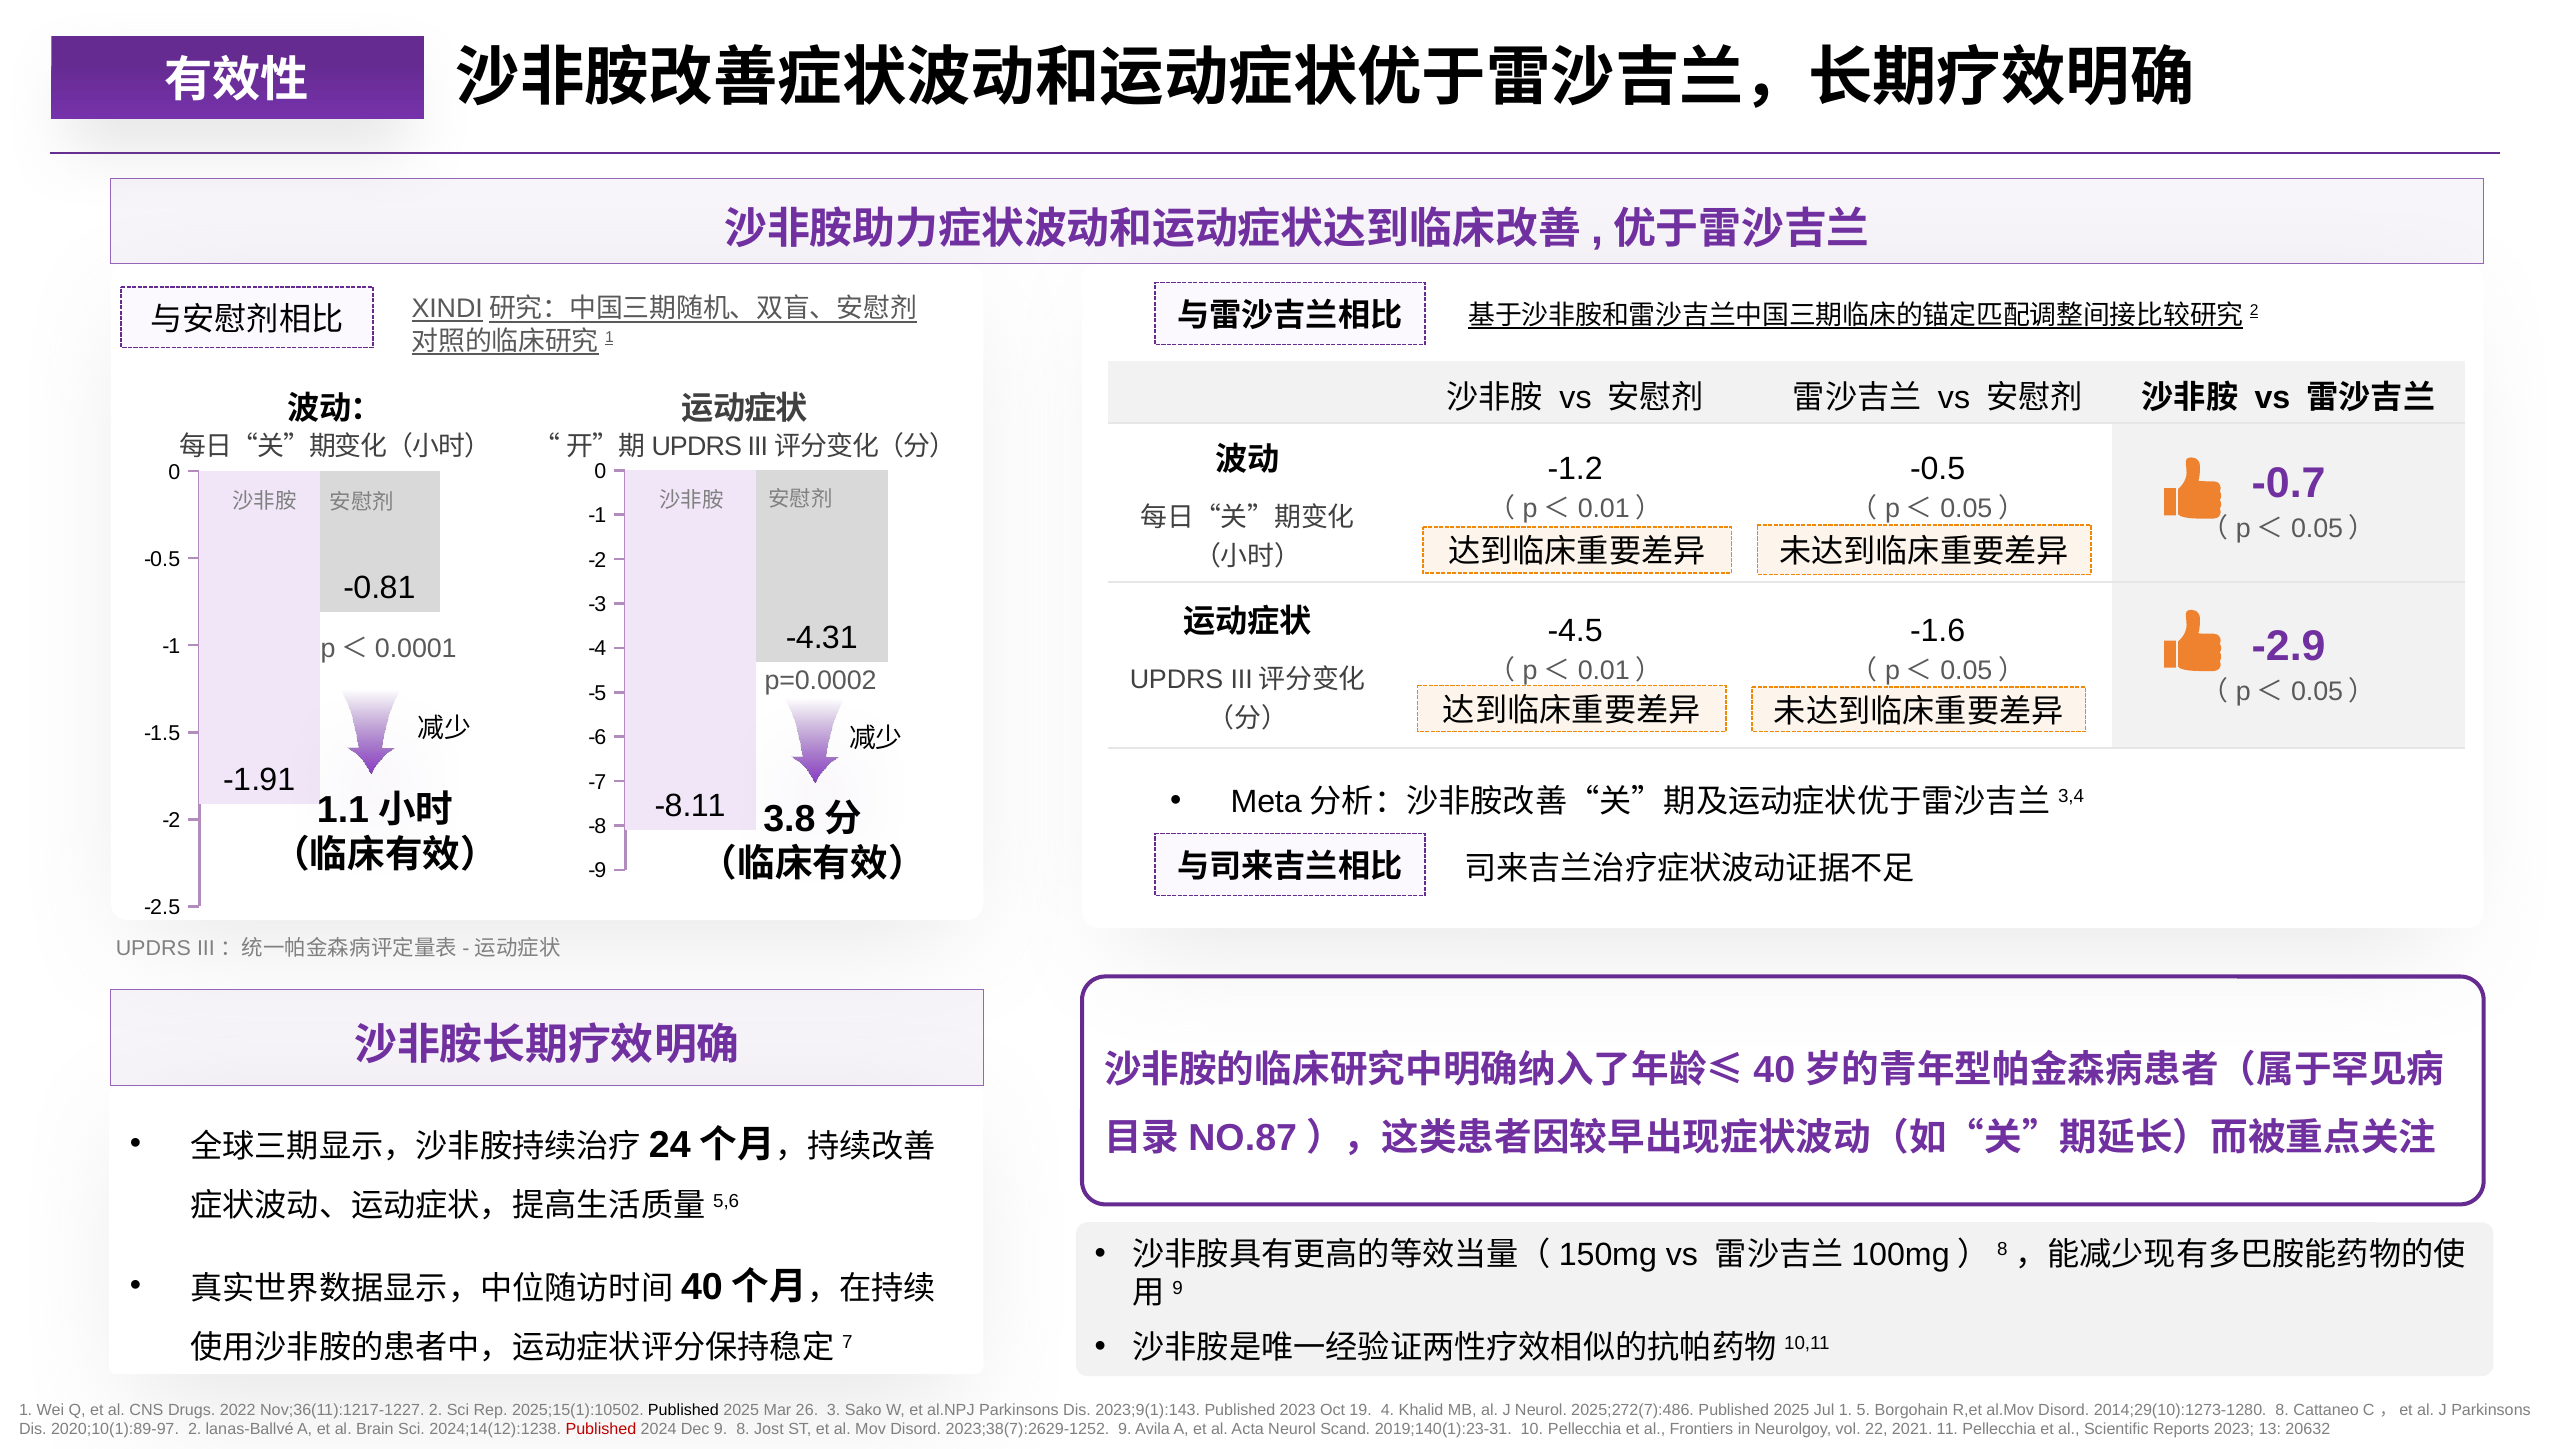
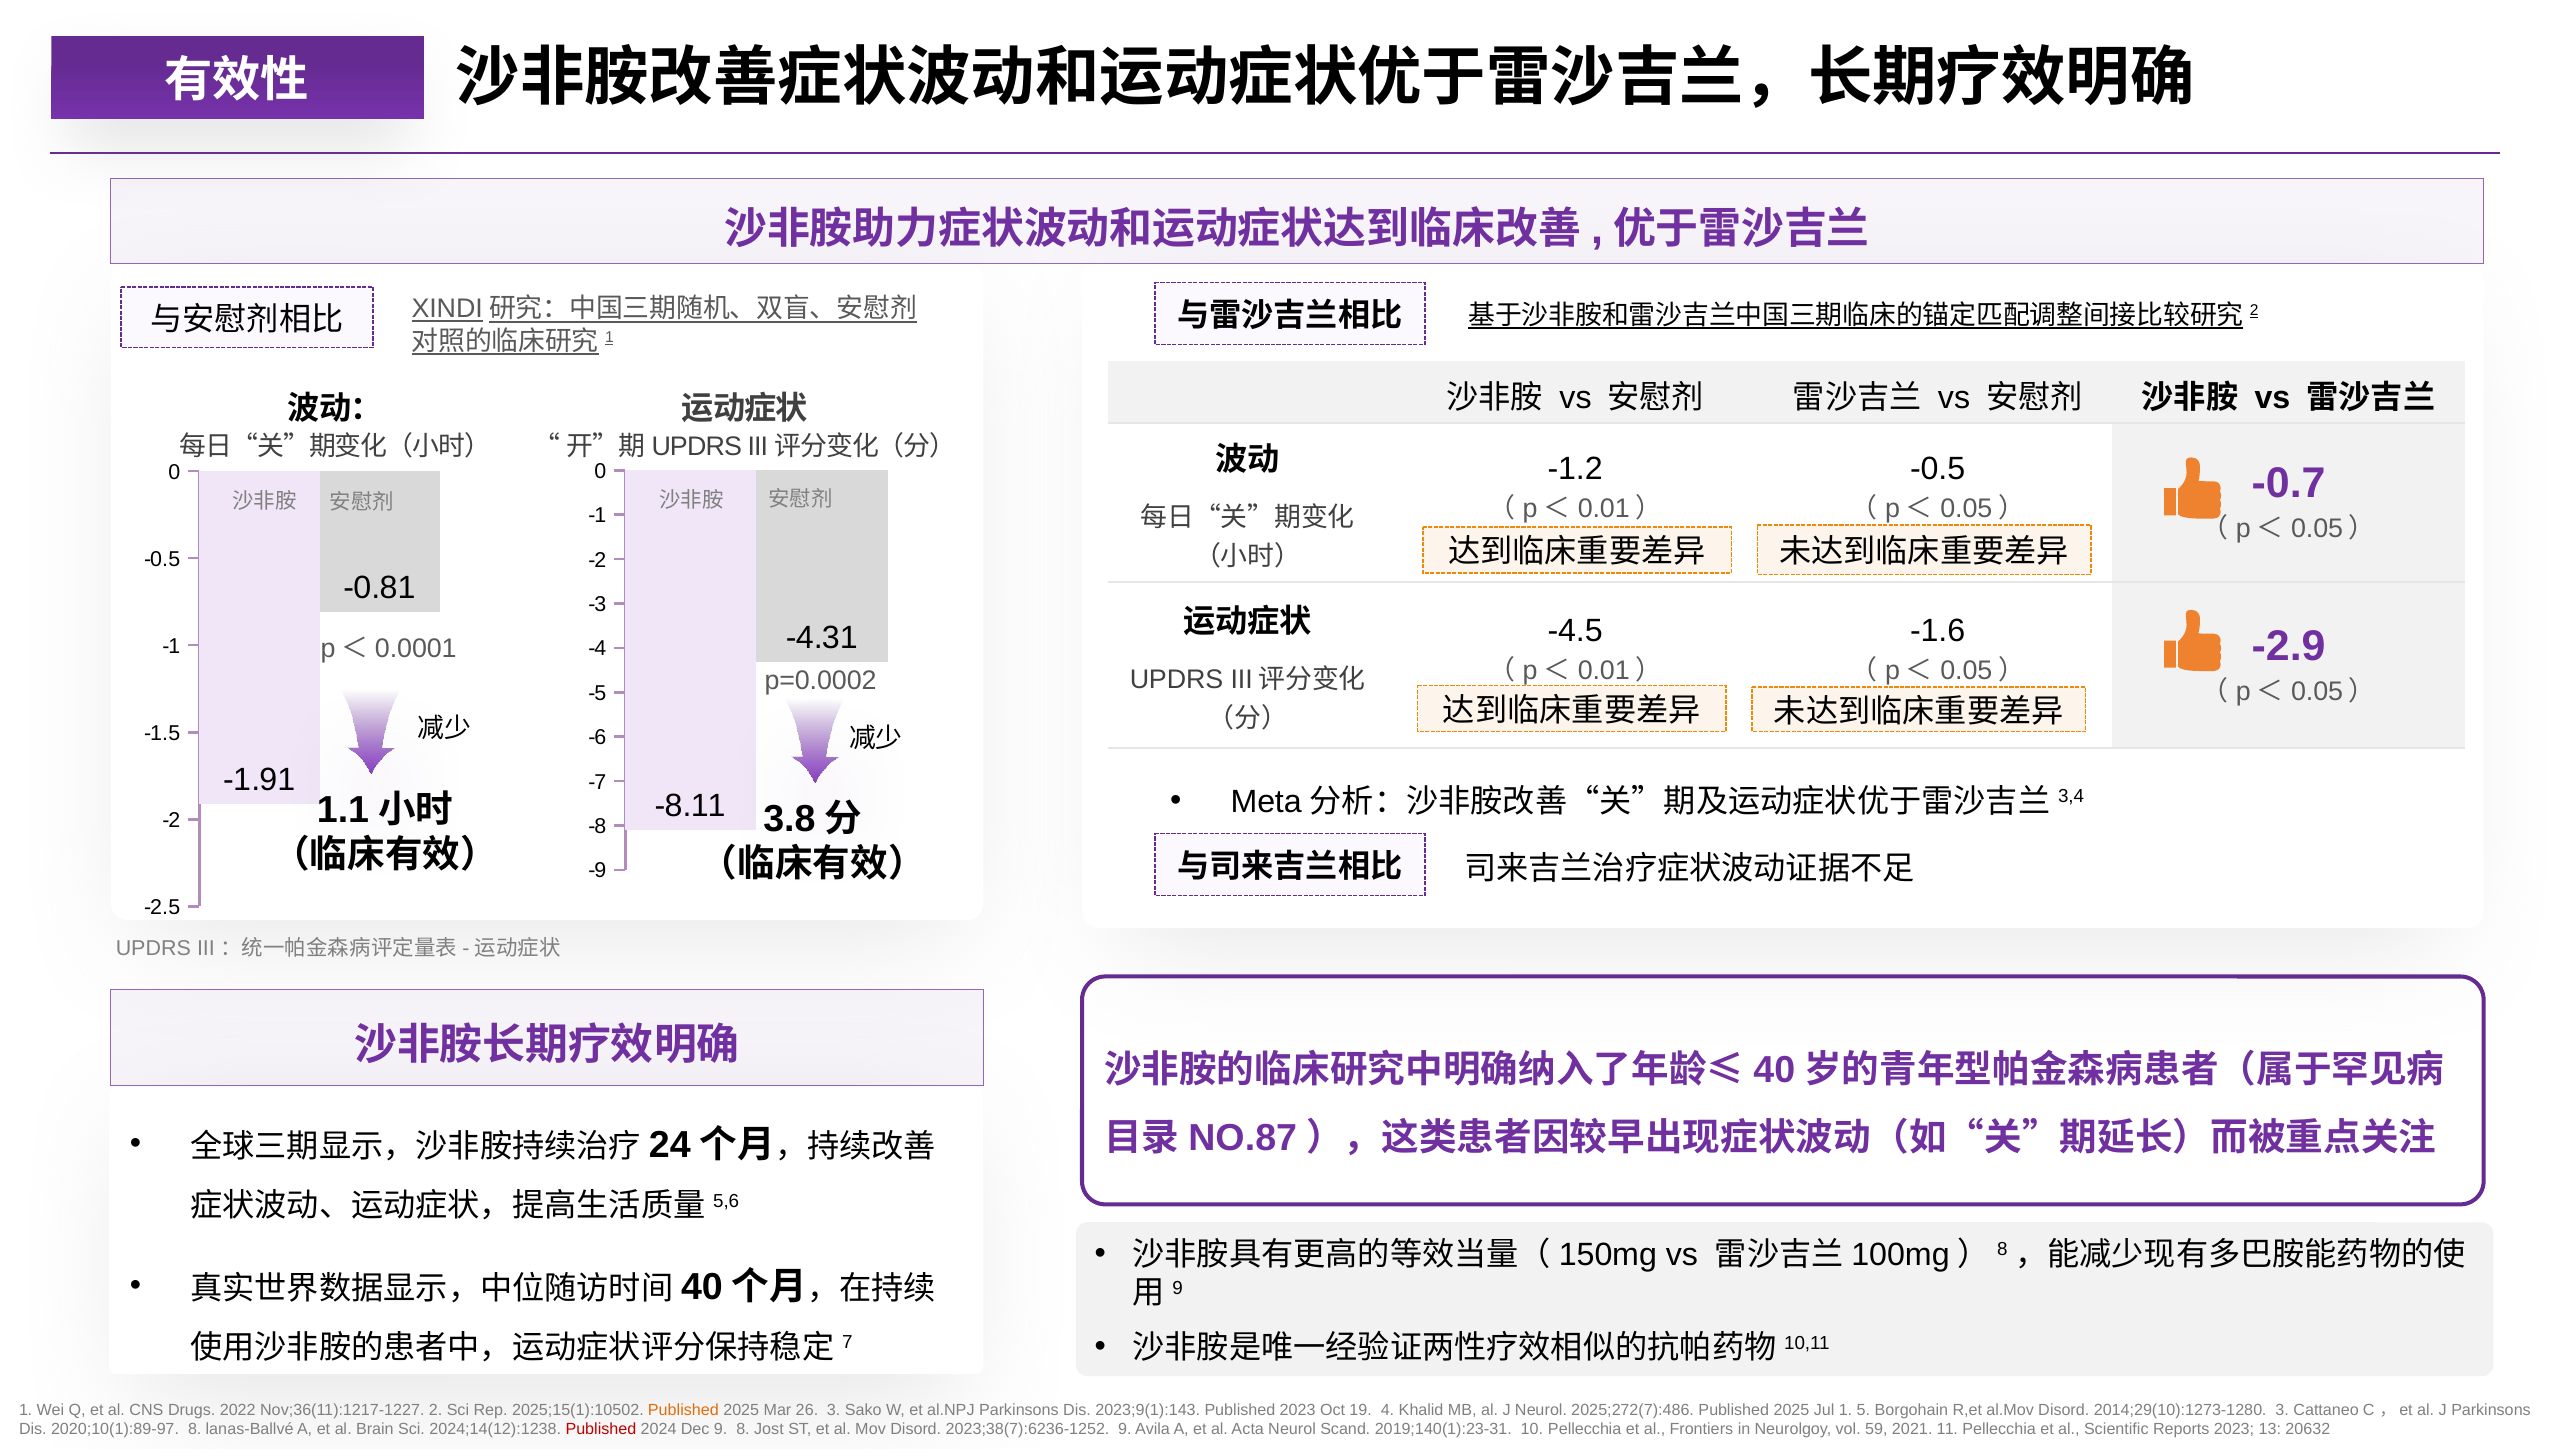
Published at (683, 1410) colour: black -> orange
2014;29(10):1273-1280 8: 8 -> 3
2020;10(1):89-97 2: 2 -> 8
2023;38(7):2629-1252: 2023;38(7):2629-1252 -> 2023;38(7):6236-1252
22: 22 -> 59
